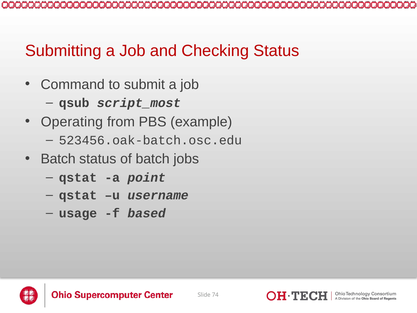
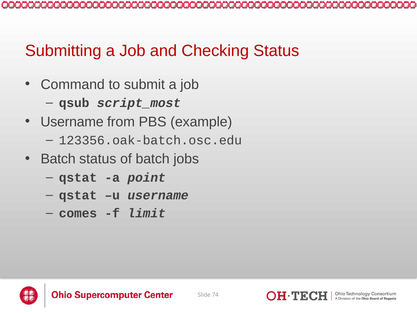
Operating at (72, 122): Operating -> Username
523456.oak-batch.osc.edu: 523456.oak-batch.osc.edu -> 123356.oak-batch.osc.edu
usage: usage -> comes
based: based -> limit
